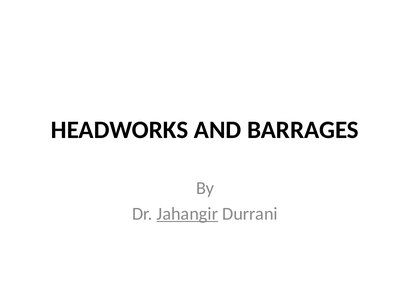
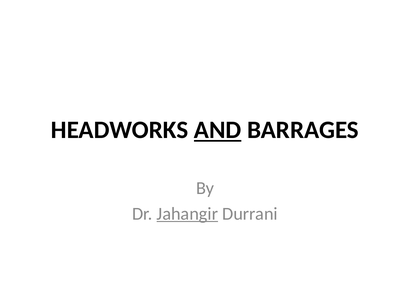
AND underline: none -> present
